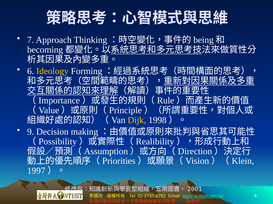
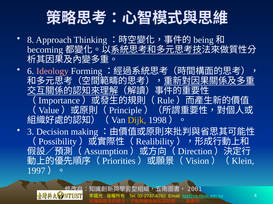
7: 7 -> 8
Ideology colour: yellow -> pink
9: 9 -> 3
